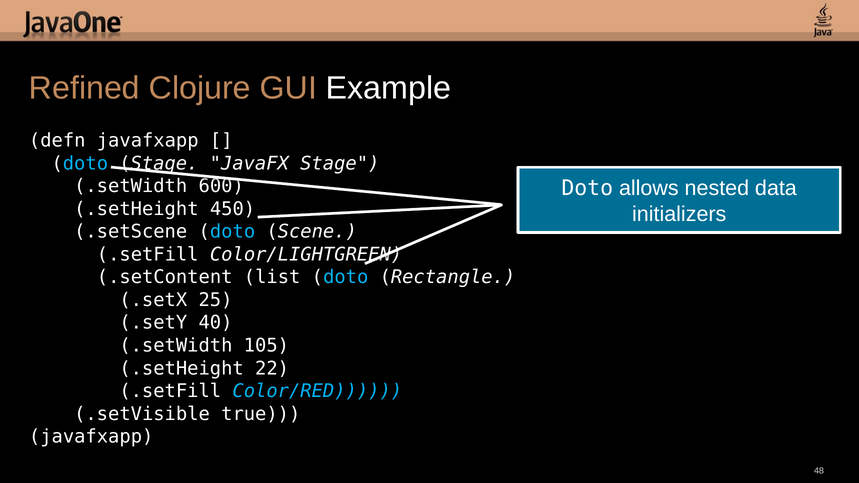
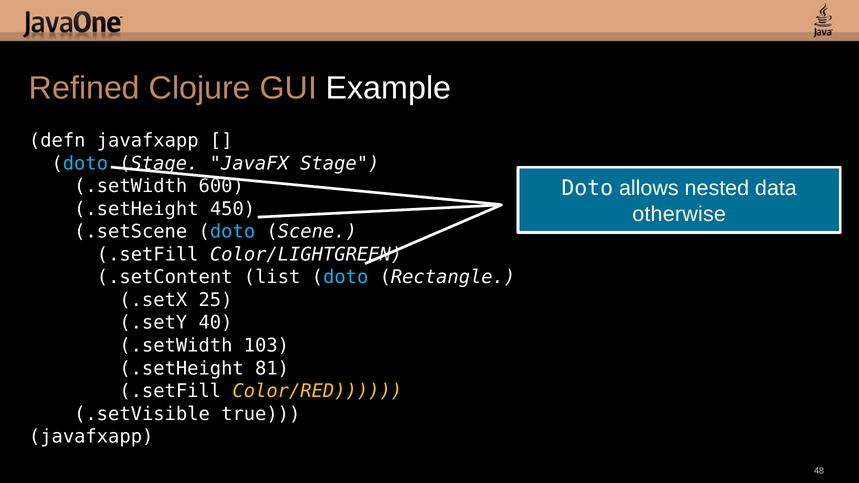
initializers: initializers -> otherwise
105: 105 -> 103
22: 22 -> 81
Color/RED colour: light blue -> yellow
